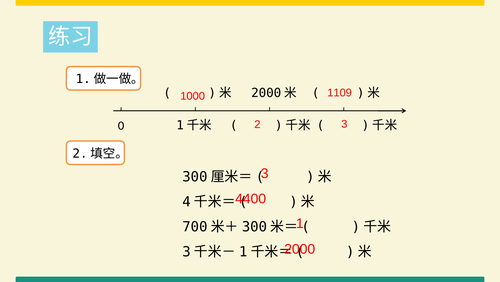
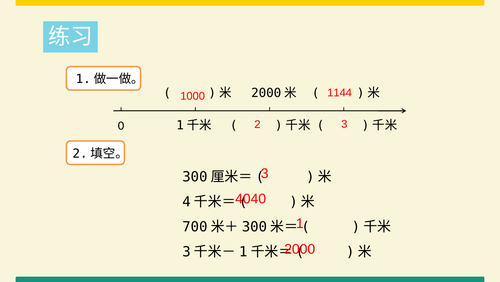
1109: 1109 -> 1144
4400: 4400 -> 4040
